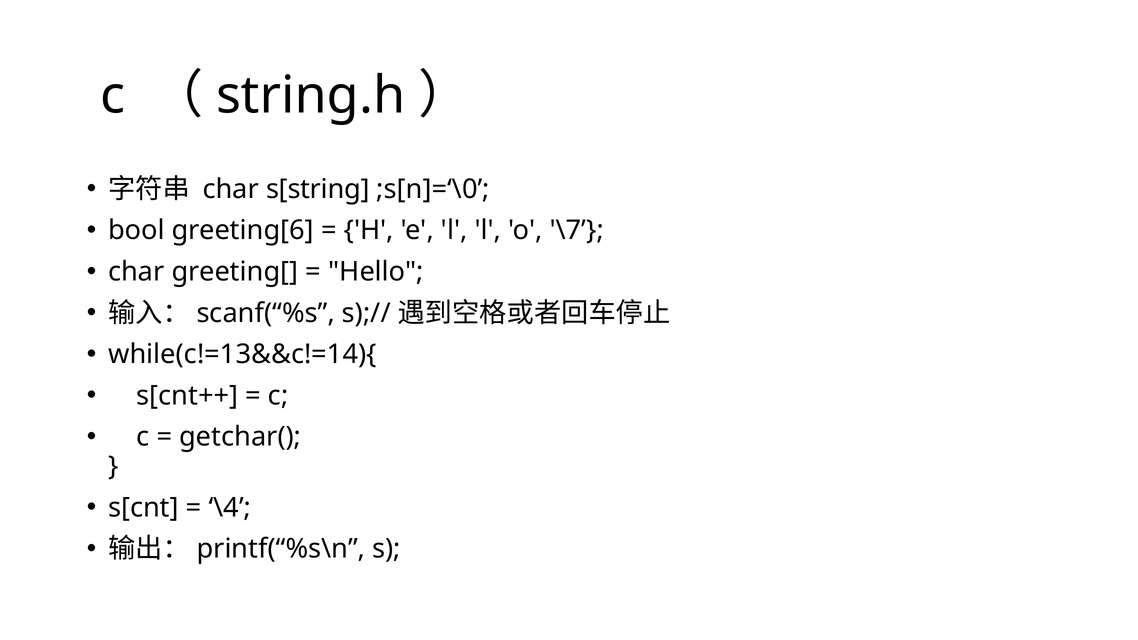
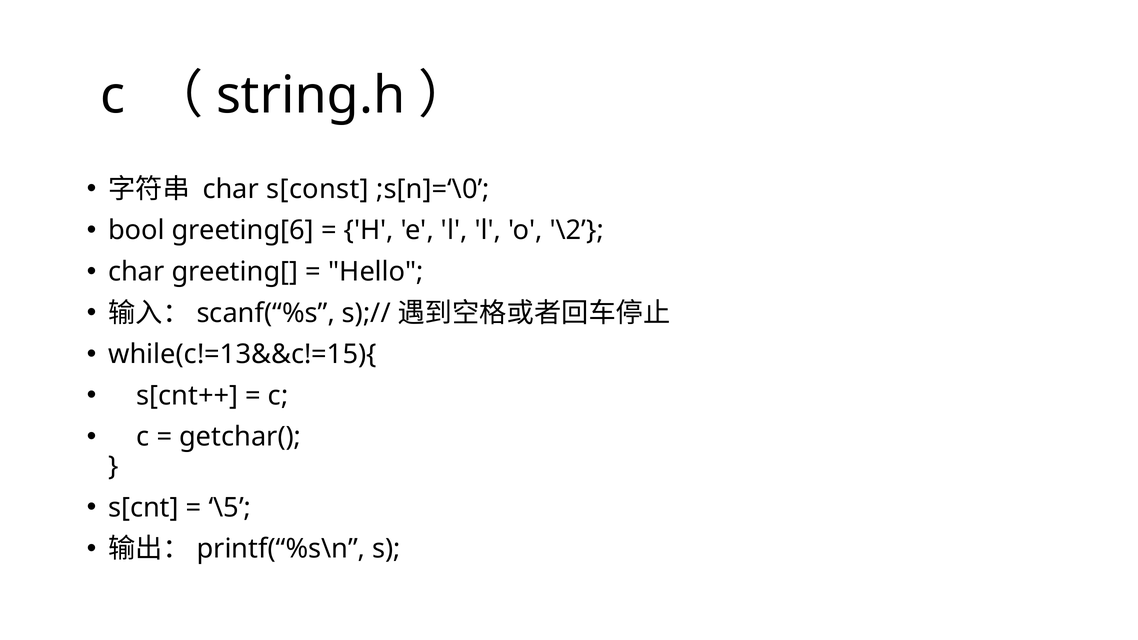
s[string: s[string -> s[const
\7: \7 -> \2
while(c!=13&&c!=14){: while(c!=13&&c!=14){ -> while(c!=13&&c!=15){
\4: \4 -> \5
